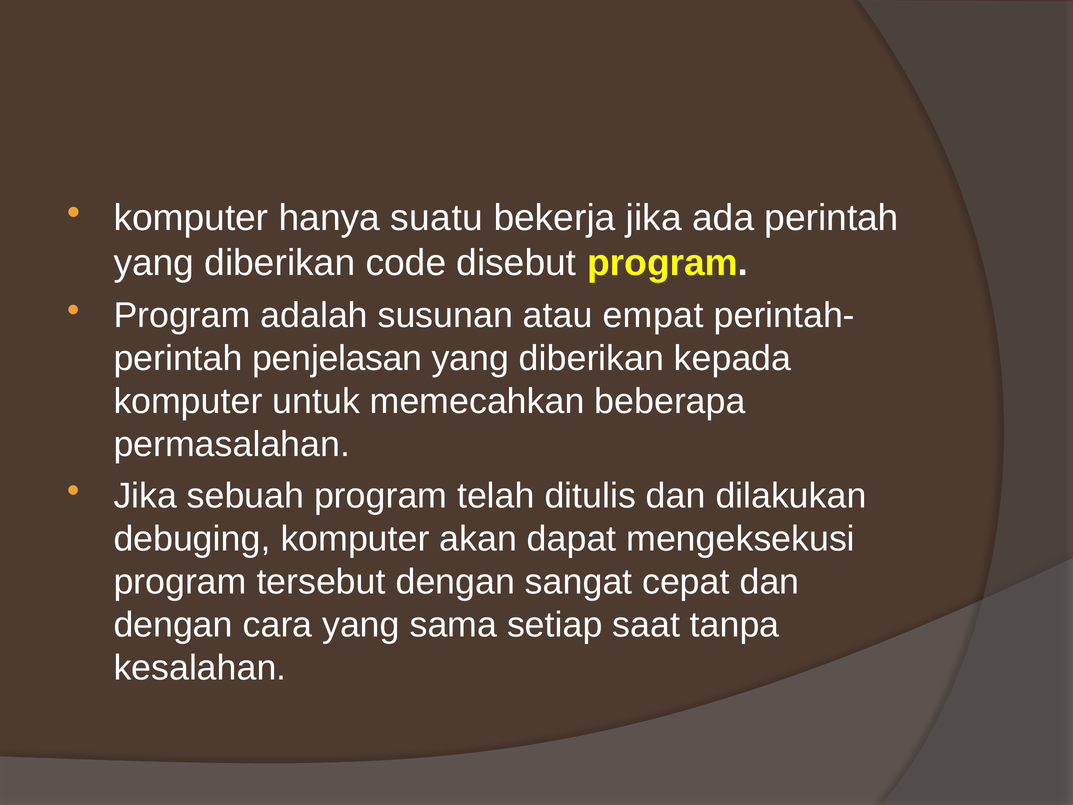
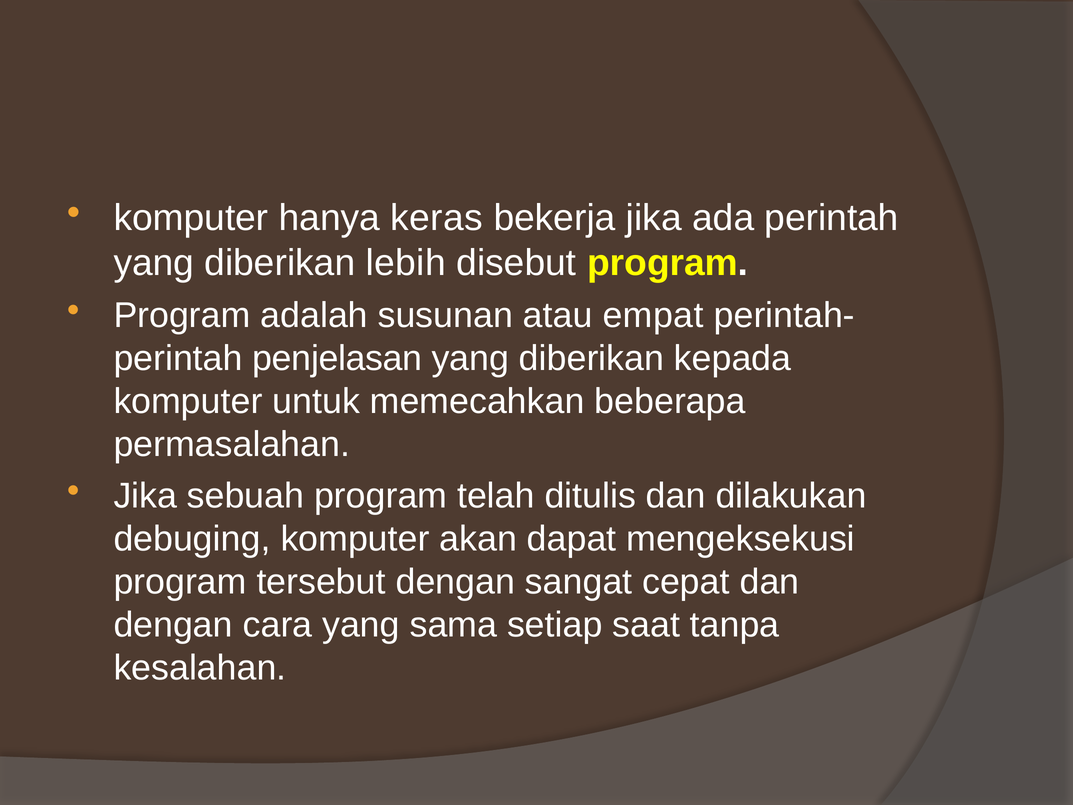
suatu: suatu -> keras
code: code -> lebih
